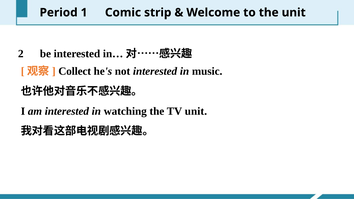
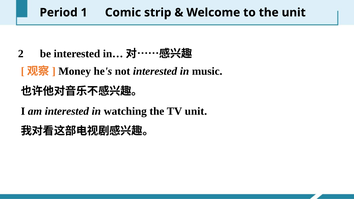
Collect: Collect -> Money
